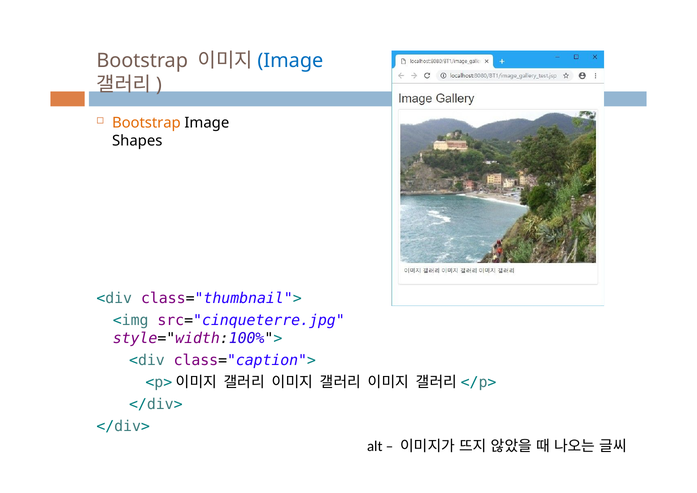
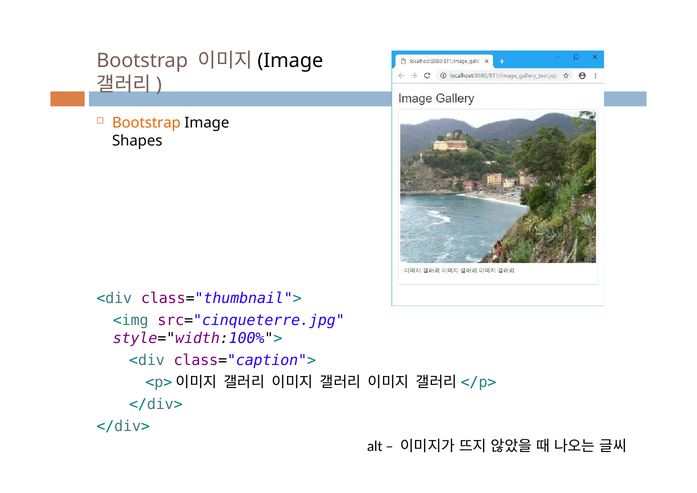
Image at (290, 61) colour: blue -> black
